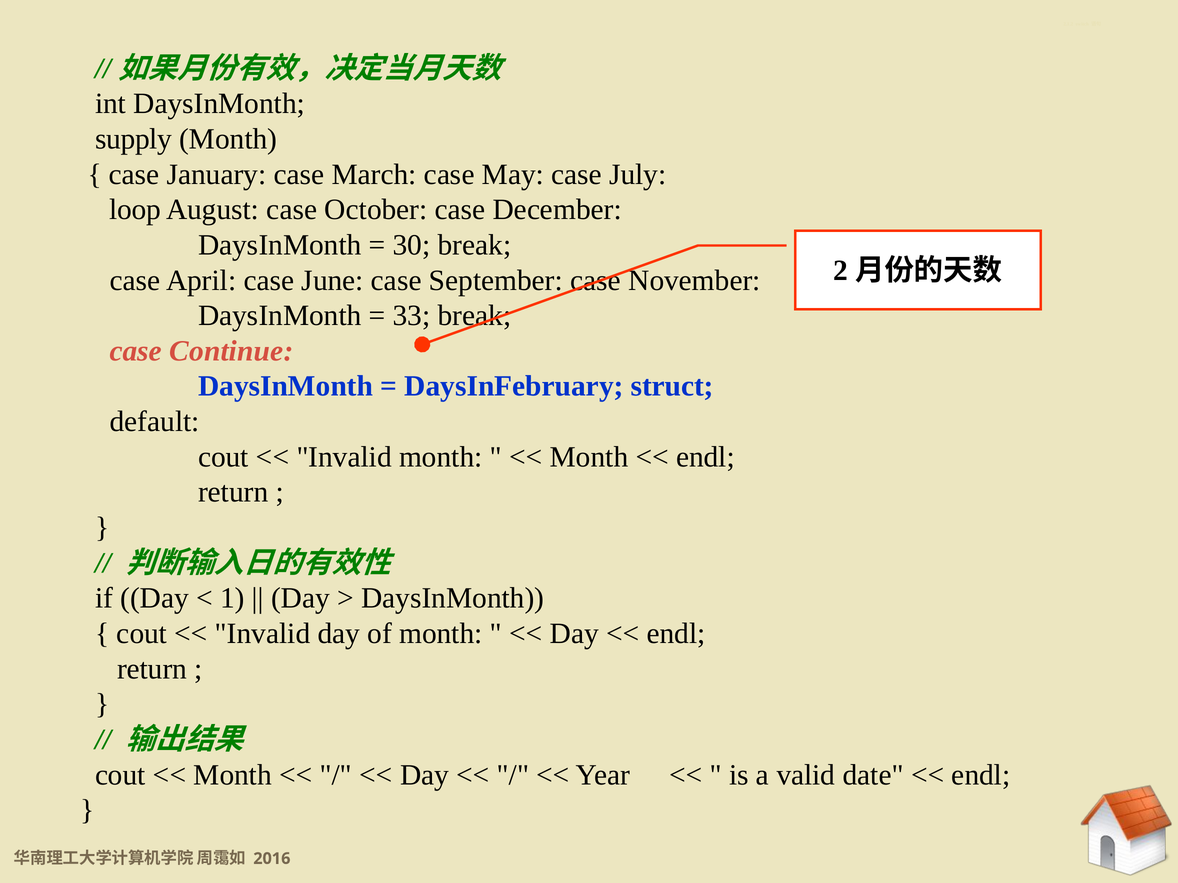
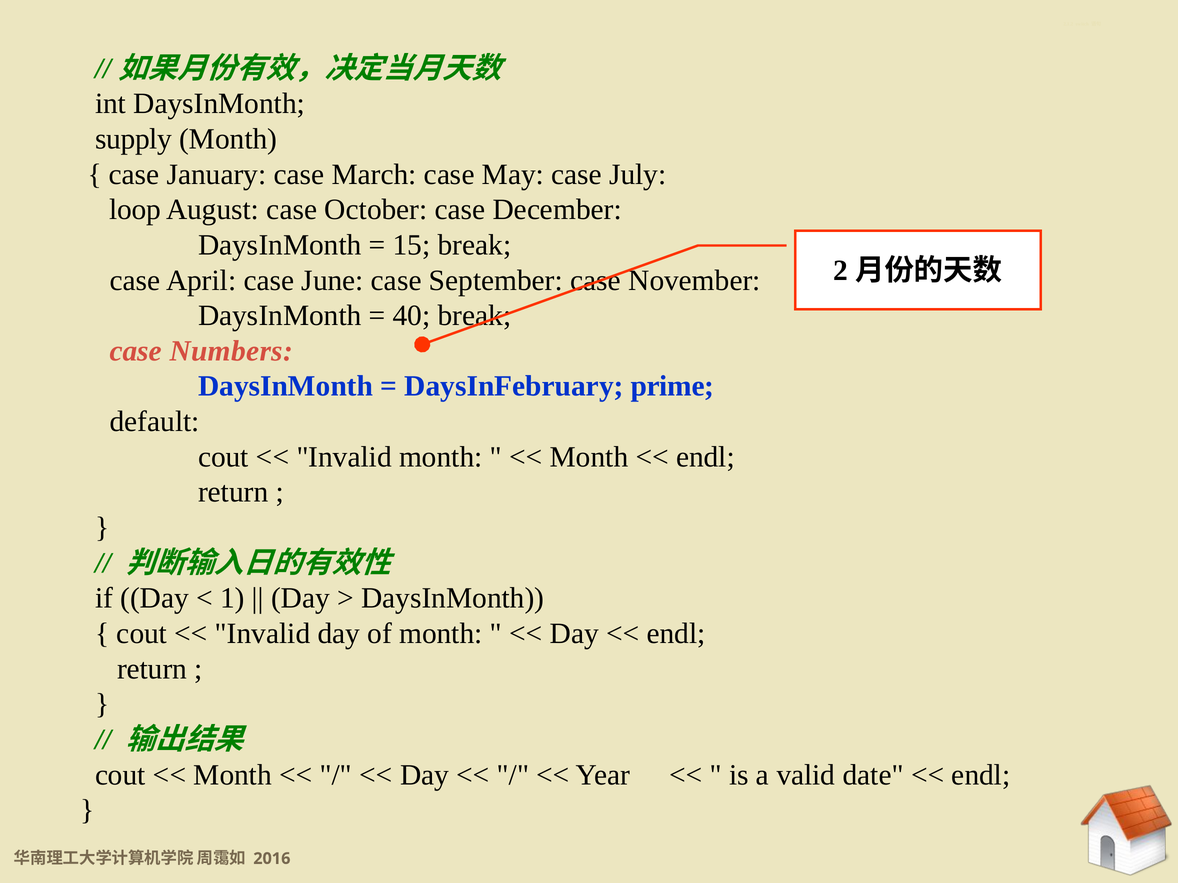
30: 30 -> 15
33: 33 -> 40
Continue: Continue -> Numbers
struct: struct -> prime
